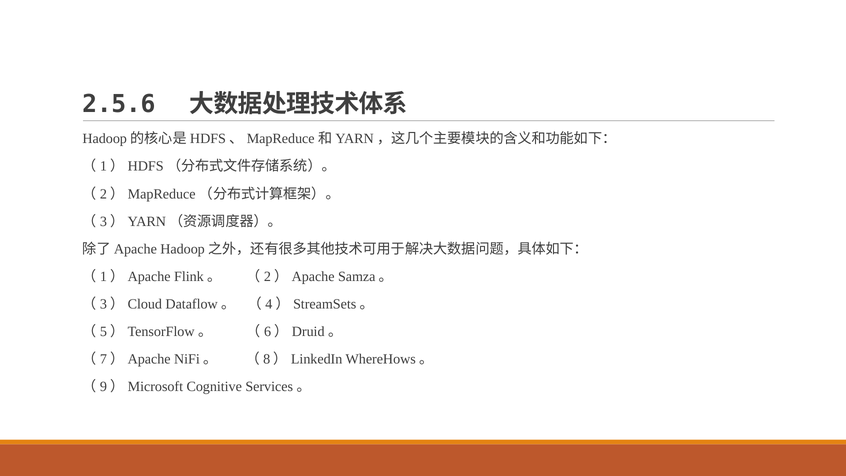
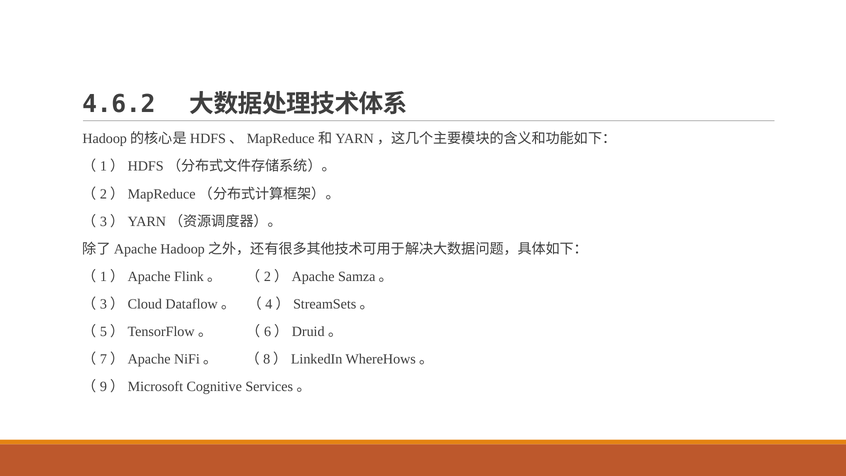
2.5.6: 2.5.6 -> 4.6.2
